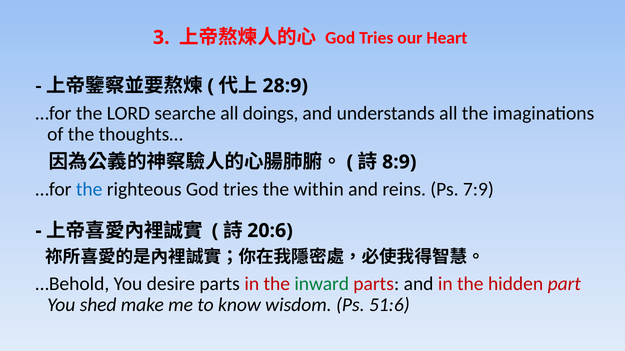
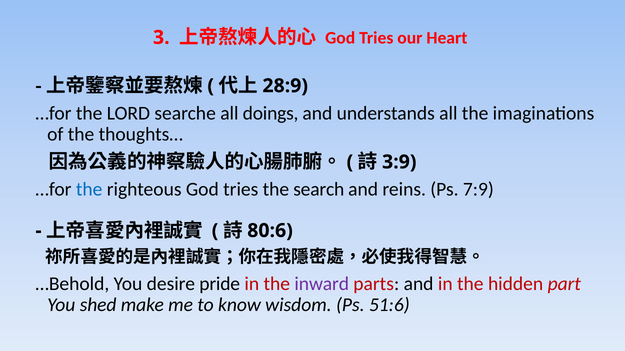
8:9: 8:9 -> 3:9
within: within -> search
20:6: 20:6 -> 80:6
desire parts: parts -> pride
inward colour: green -> purple
